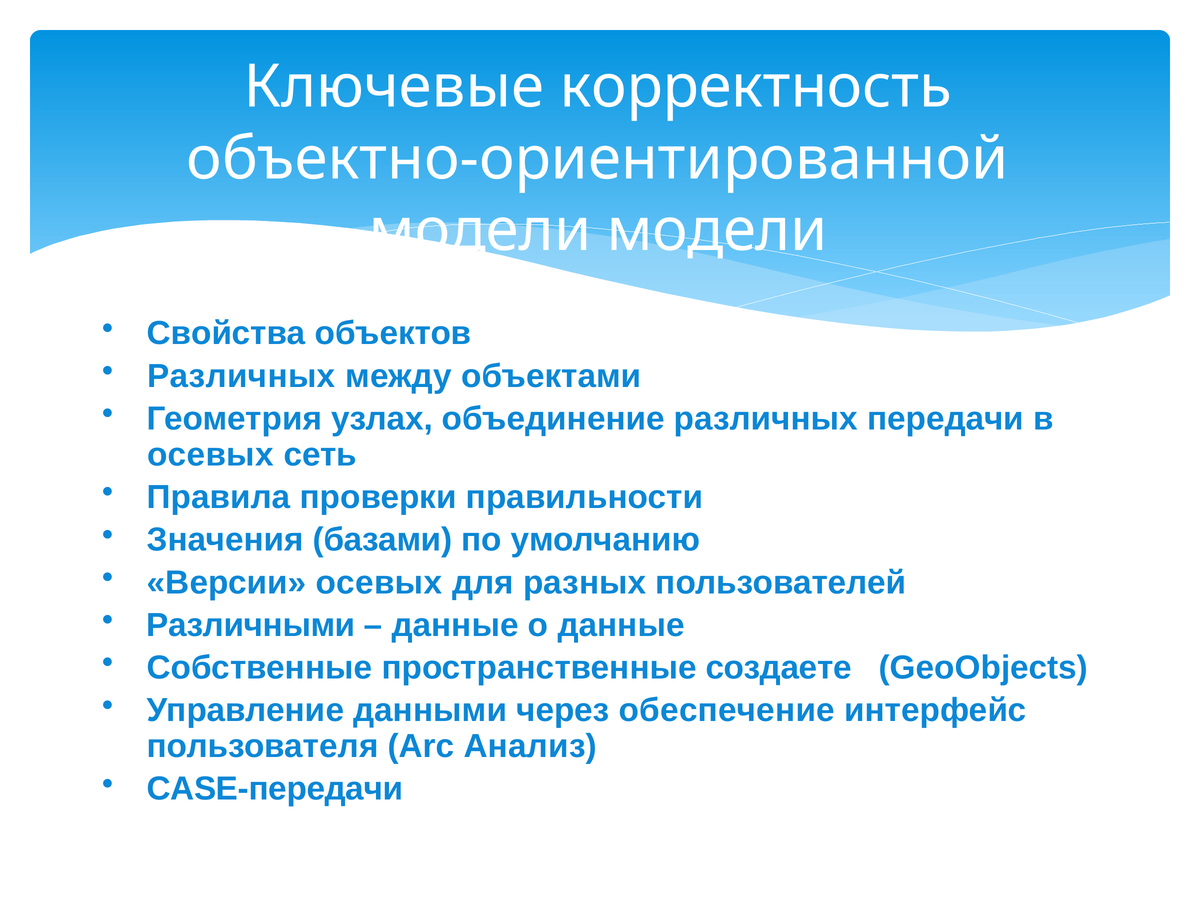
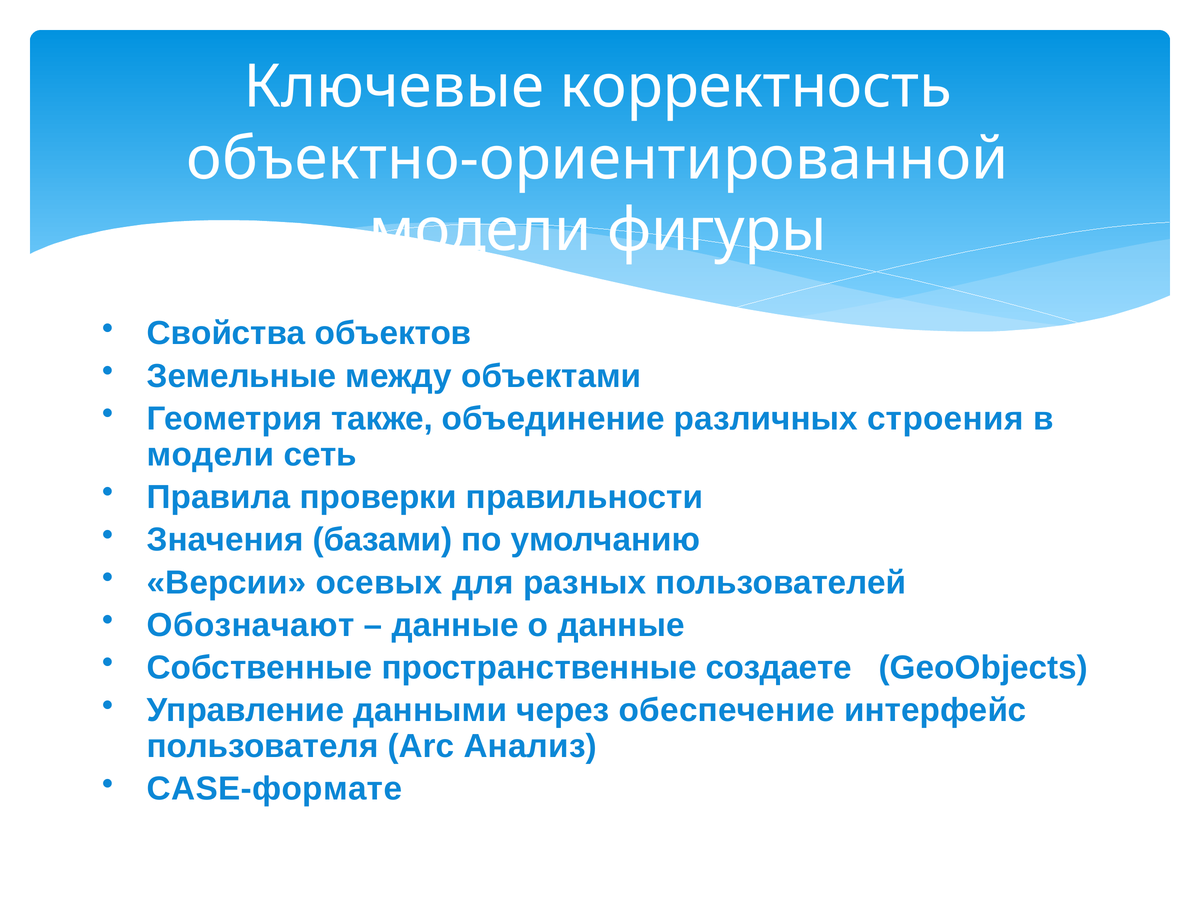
модели модели: модели -> фигуры
Различных at (241, 376): Различных -> Земельные
узлах: узлах -> также
передачи: передачи -> строения
осевых at (210, 455): осевых -> модели
Различными: Различными -> Обозначают
CASE-передачи: CASE-передачи -> CASE-формате
